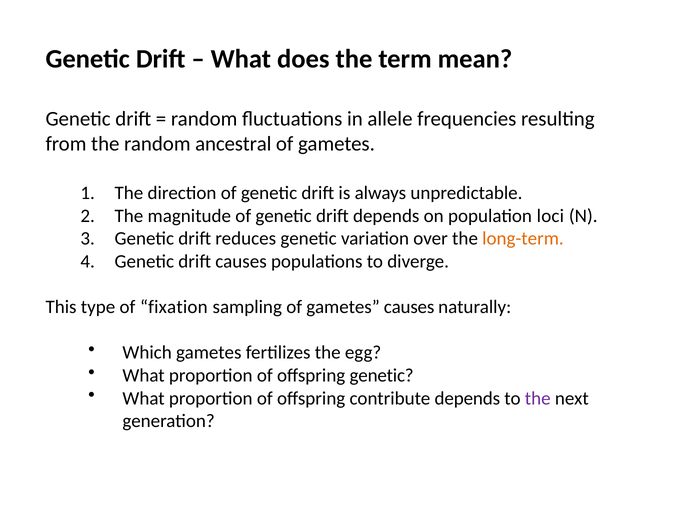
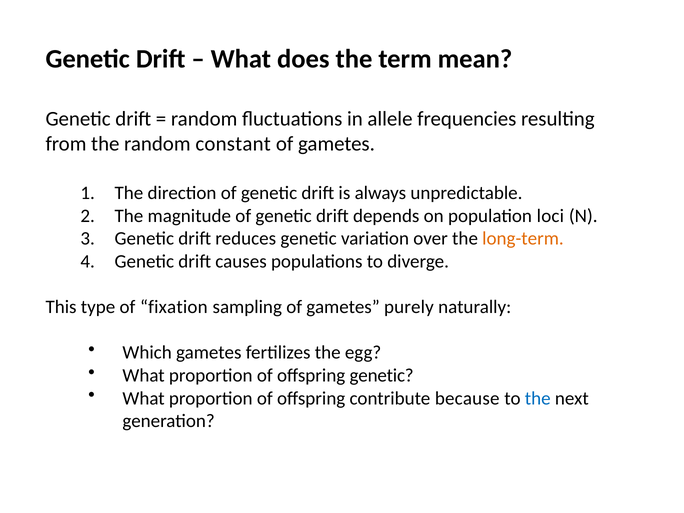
ancestral: ancestral -> constant
gametes causes: causes -> purely
contribute depends: depends -> because
the at (538, 398) colour: purple -> blue
